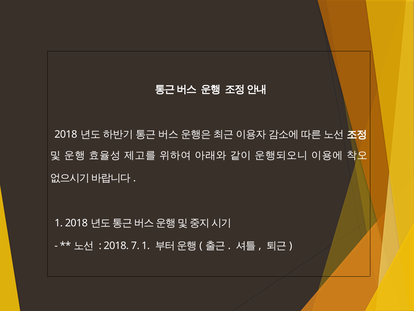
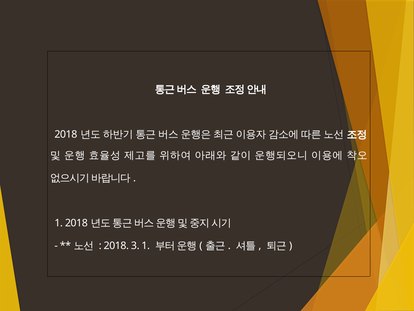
7: 7 -> 3
